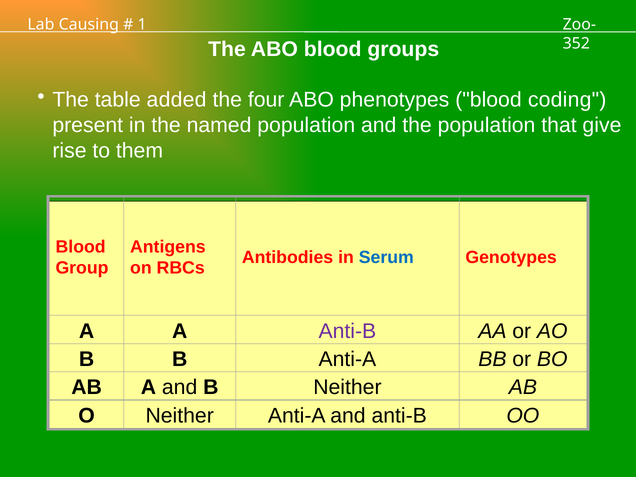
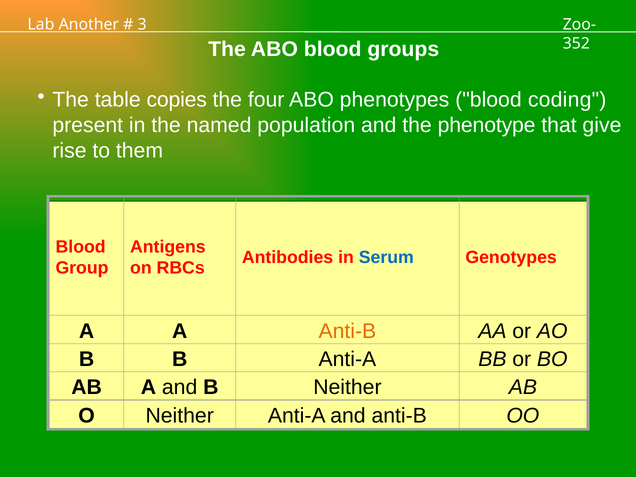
Causing: Causing -> Another
1: 1 -> 3
added: added -> copies
the population: population -> phenotype
Anti-B at (347, 331) colour: purple -> orange
